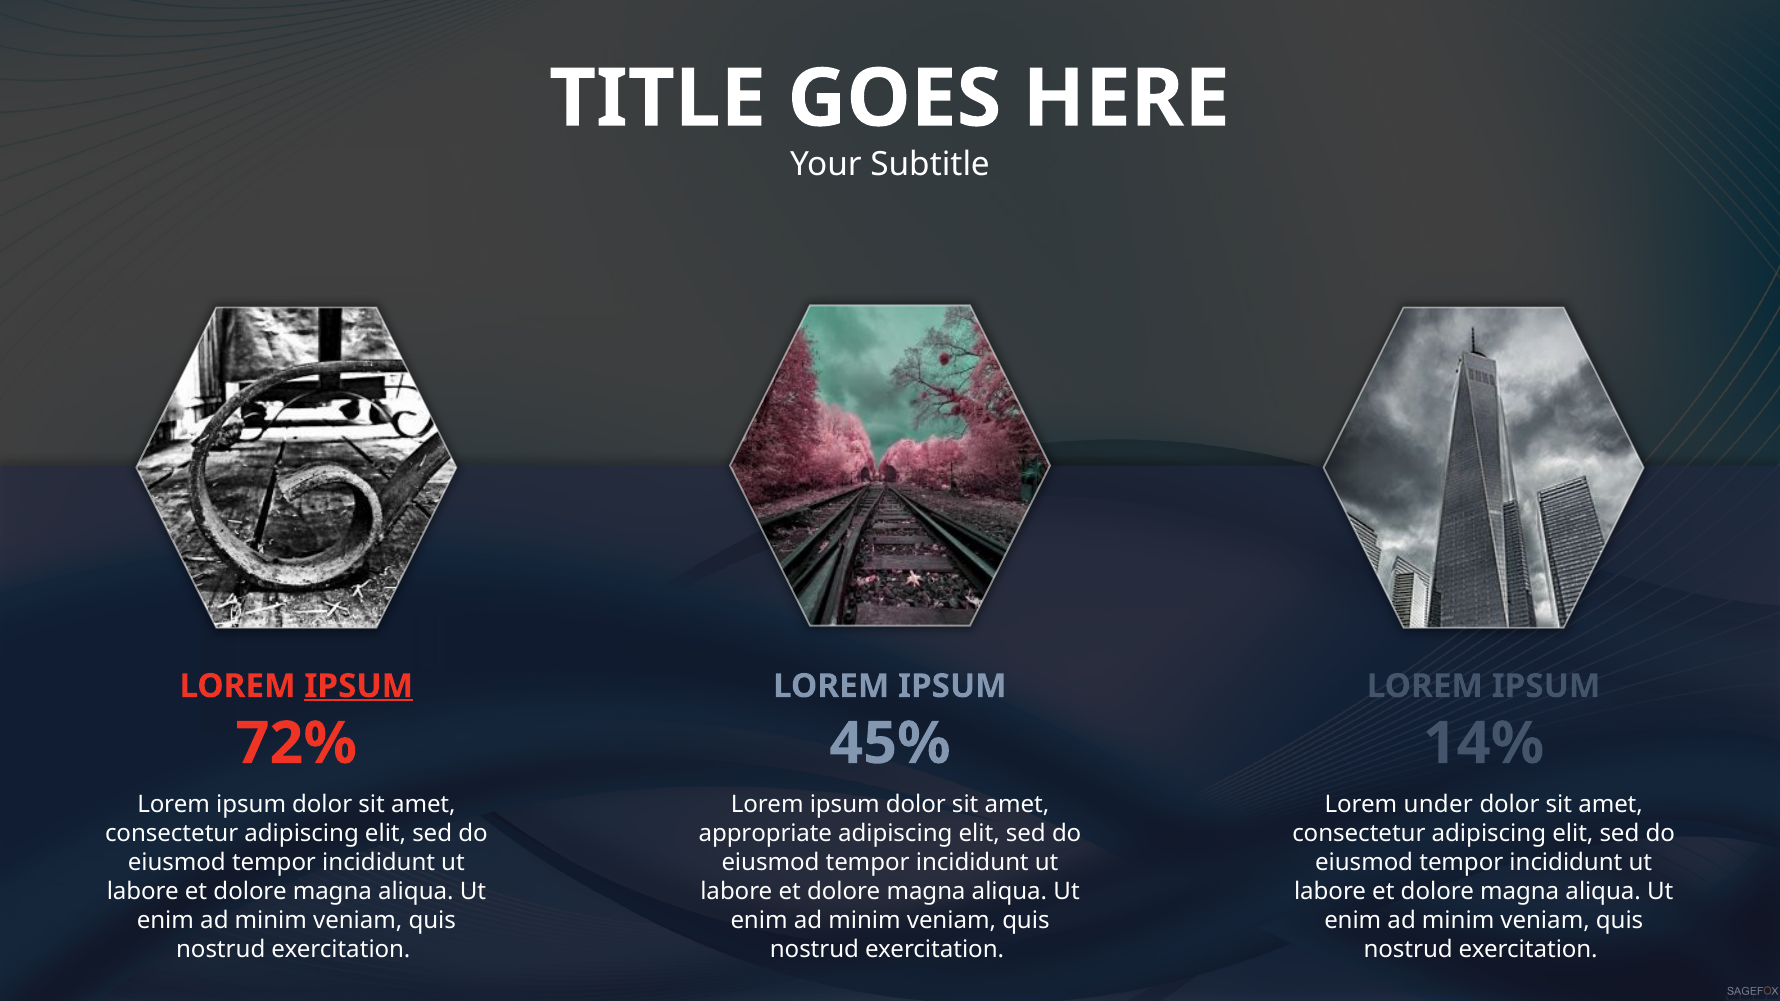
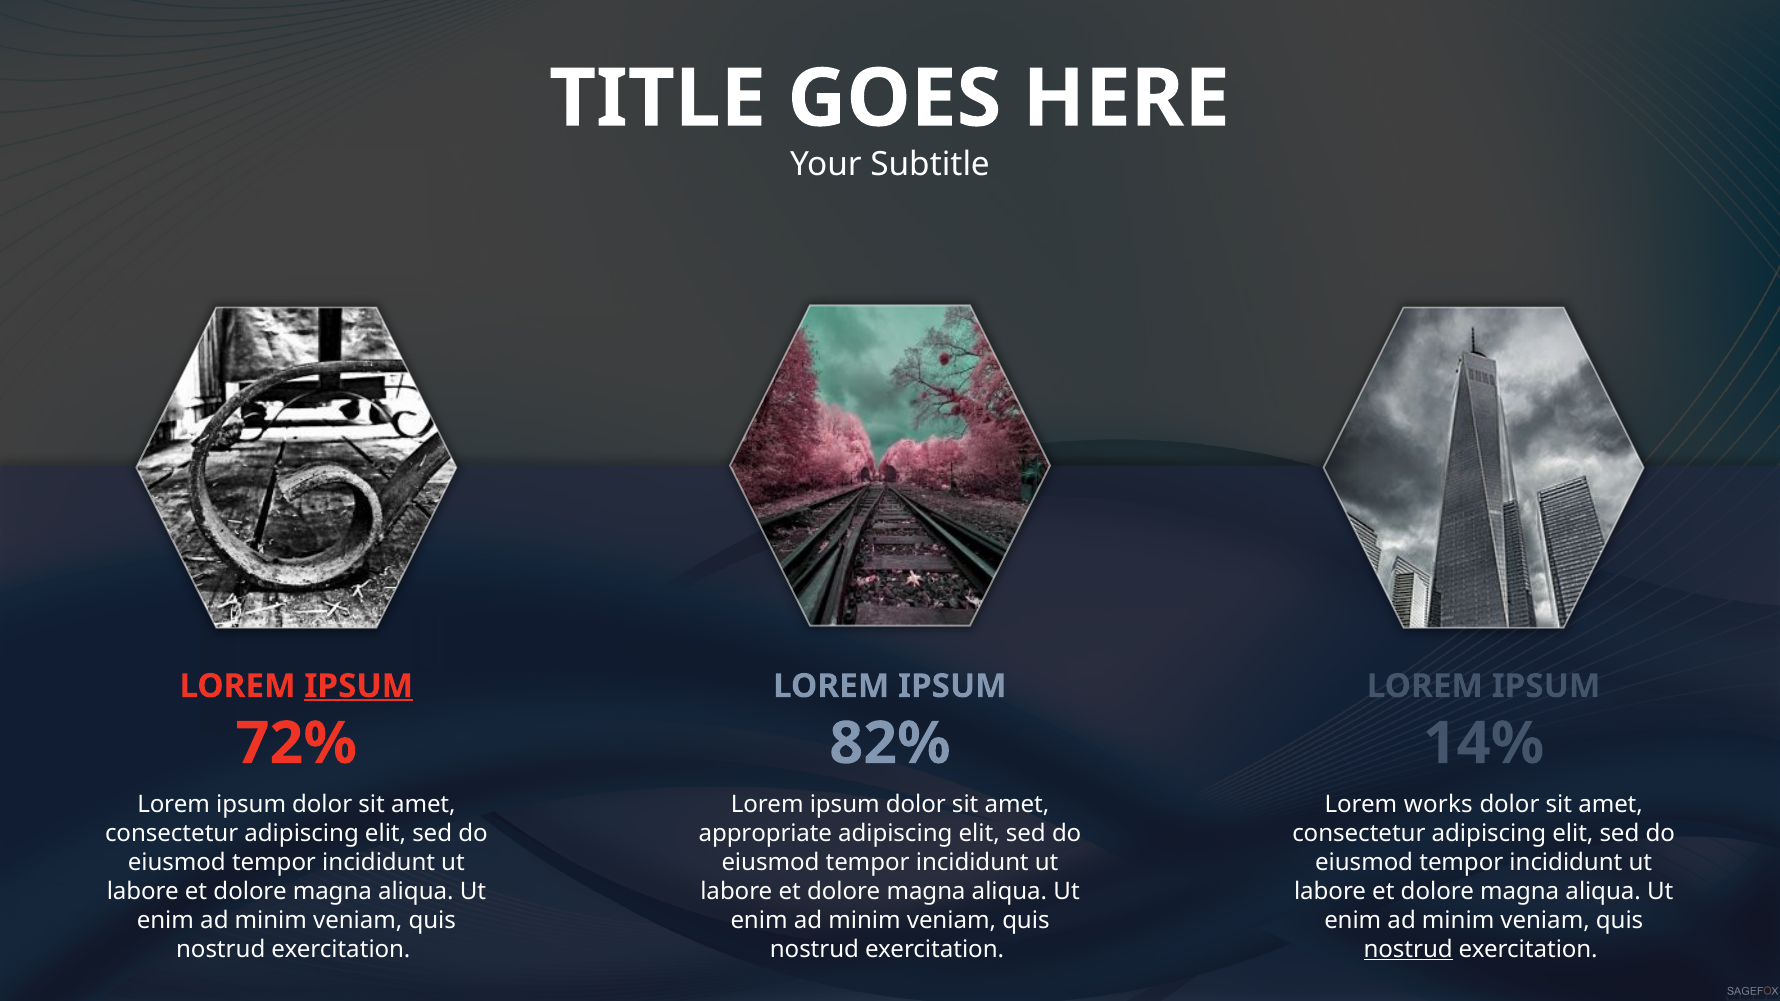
45%: 45% -> 82%
under: under -> works
nostrud at (1408, 949) underline: none -> present
